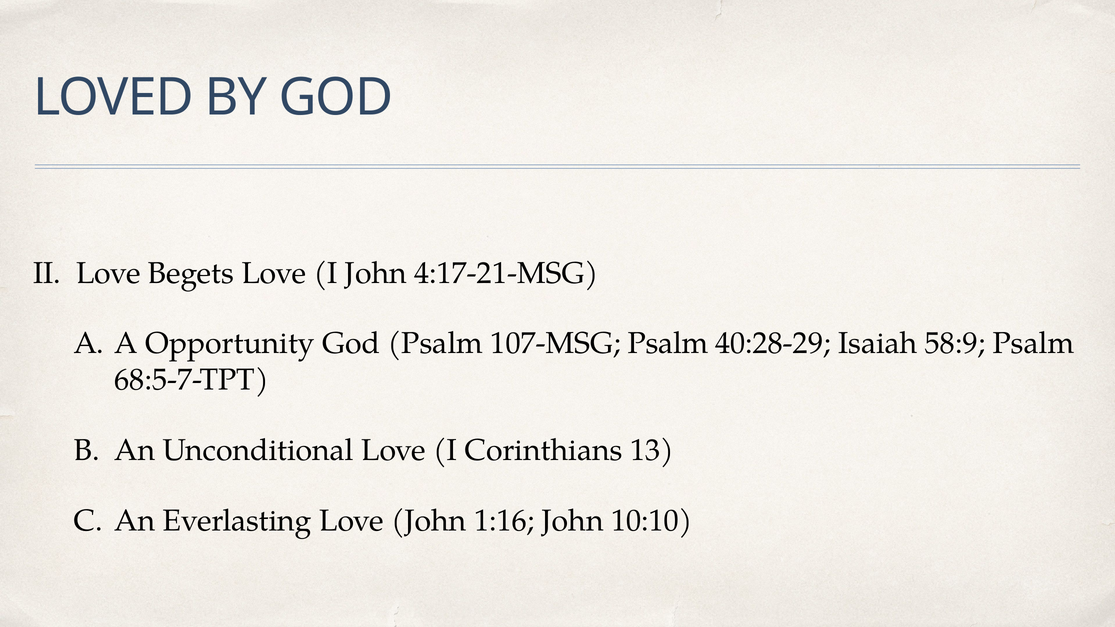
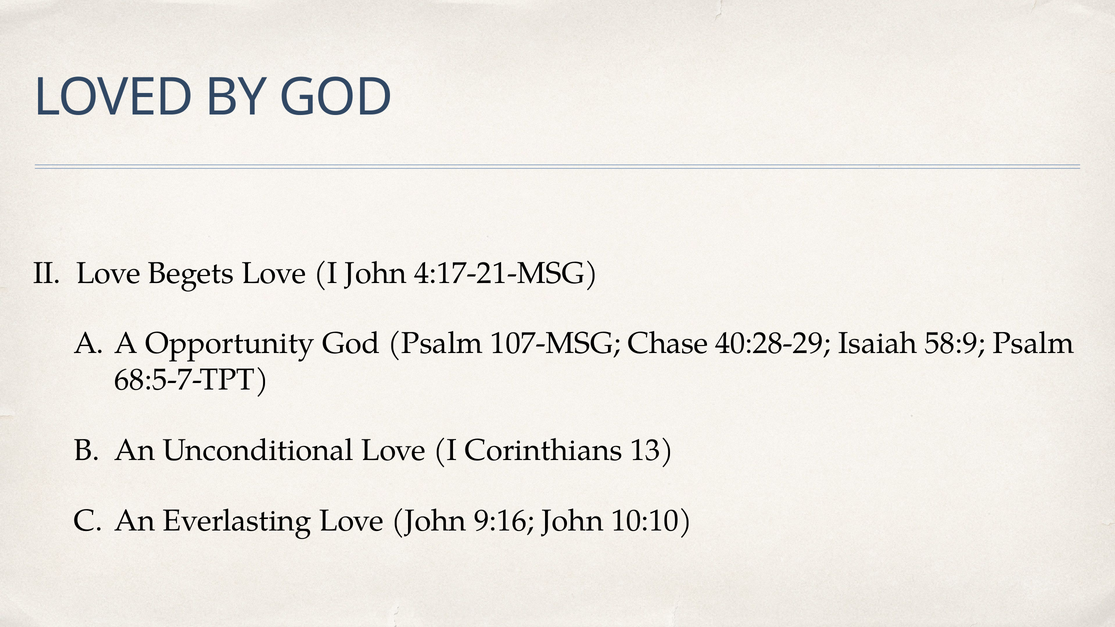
107-MSG Psalm: Psalm -> Chase
1:16: 1:16 -> 9:16
